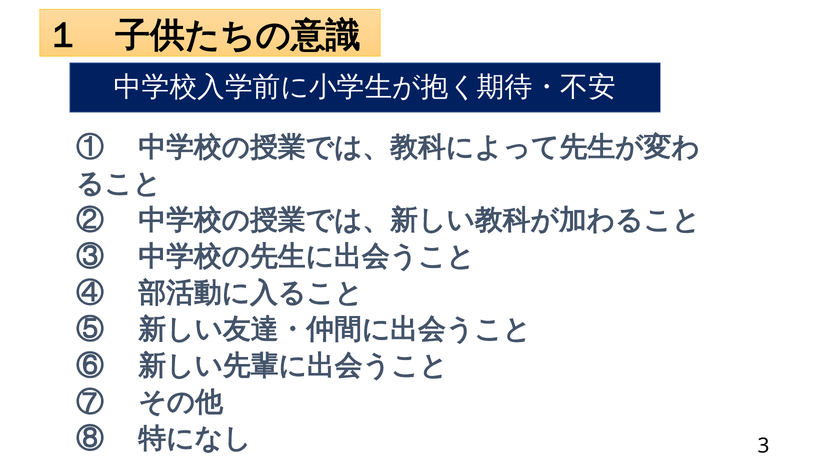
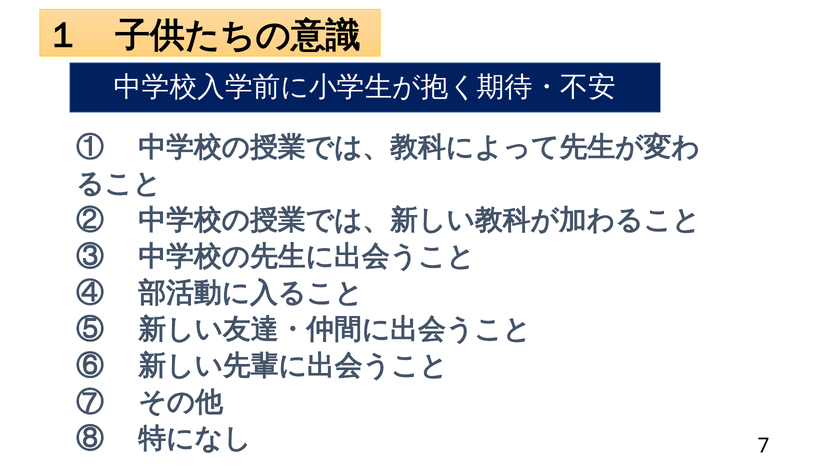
3: 3 -> 7
